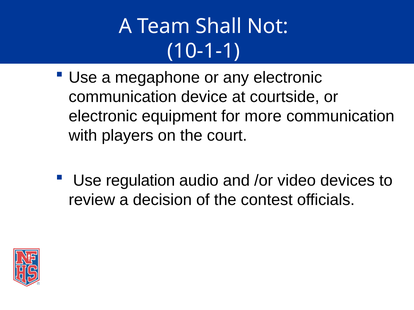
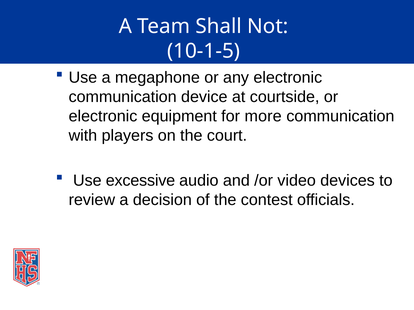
10-1-1: 10-1-1 -> 10-1-5
regulation: regulation -> excessive
